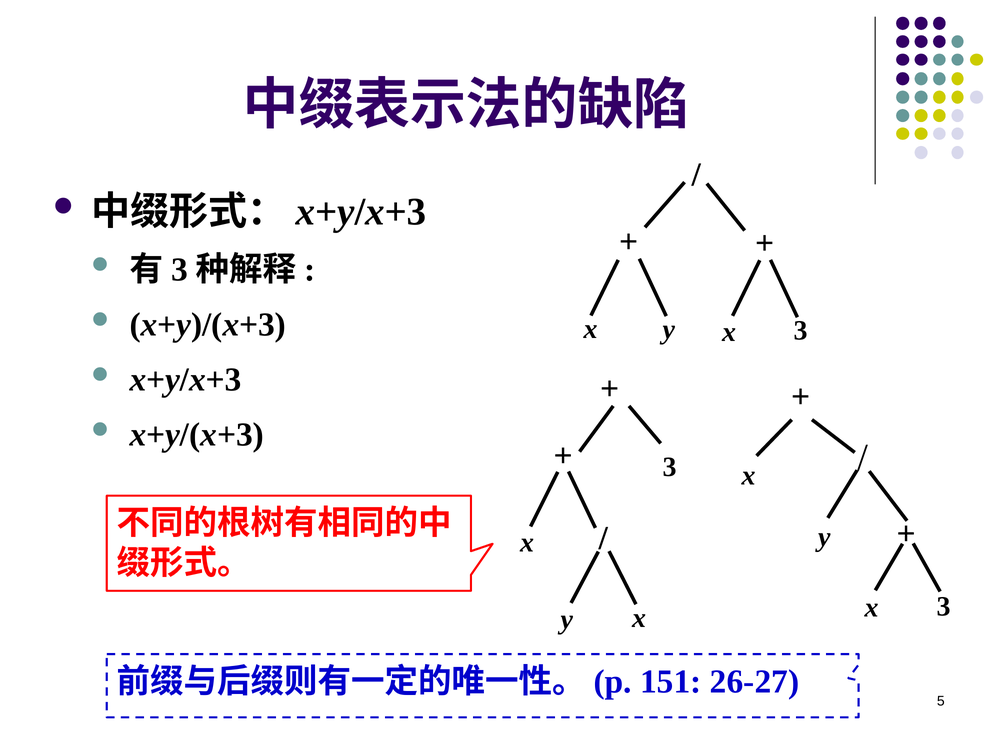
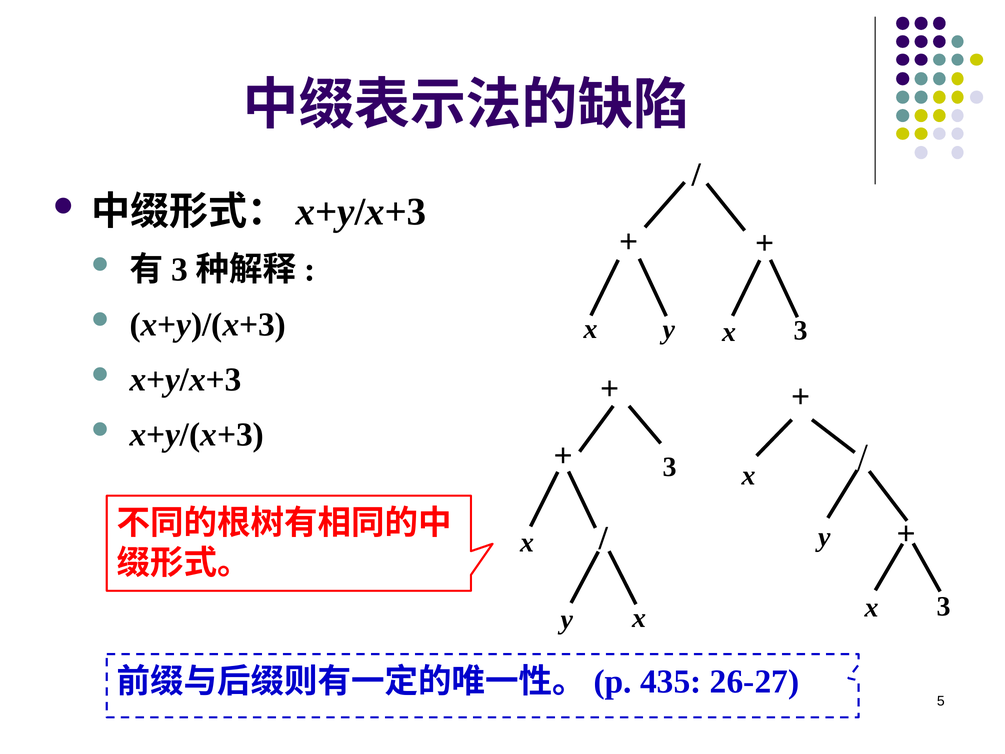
151: 151 -> 435
